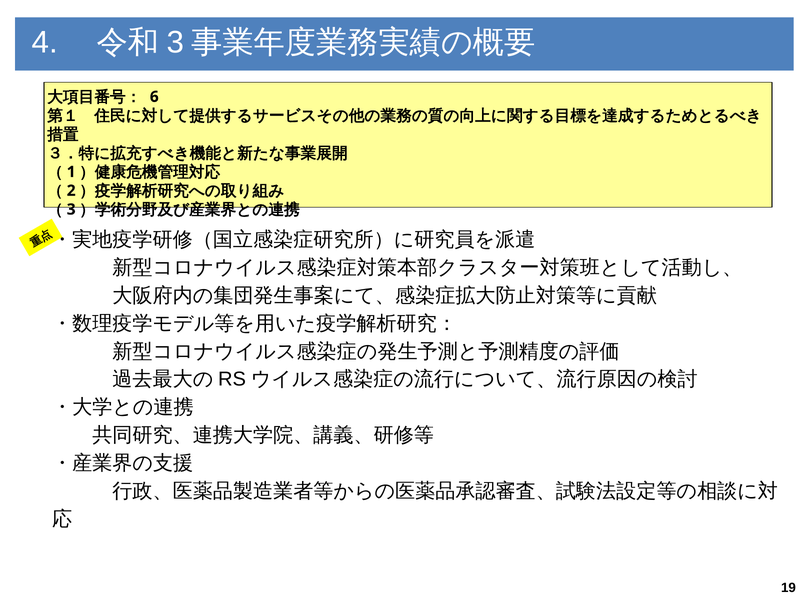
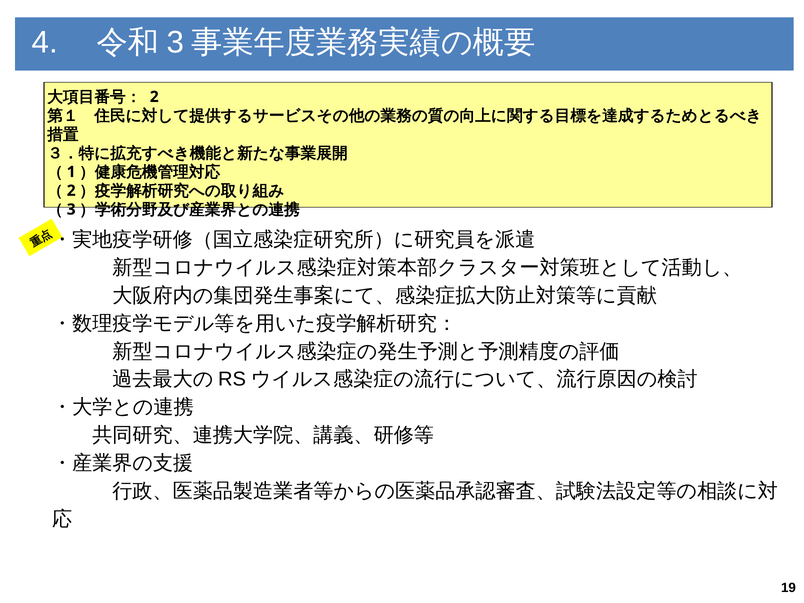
6 at (154, 97): 6 -> 2
